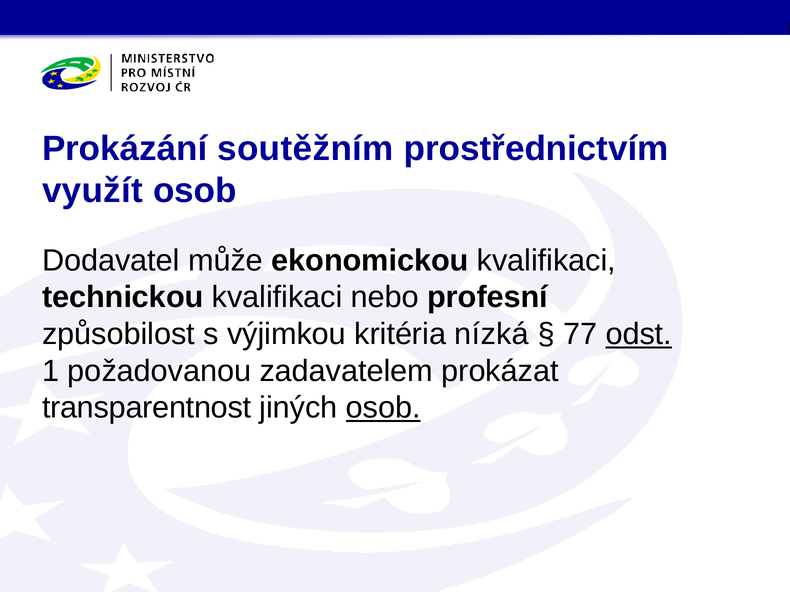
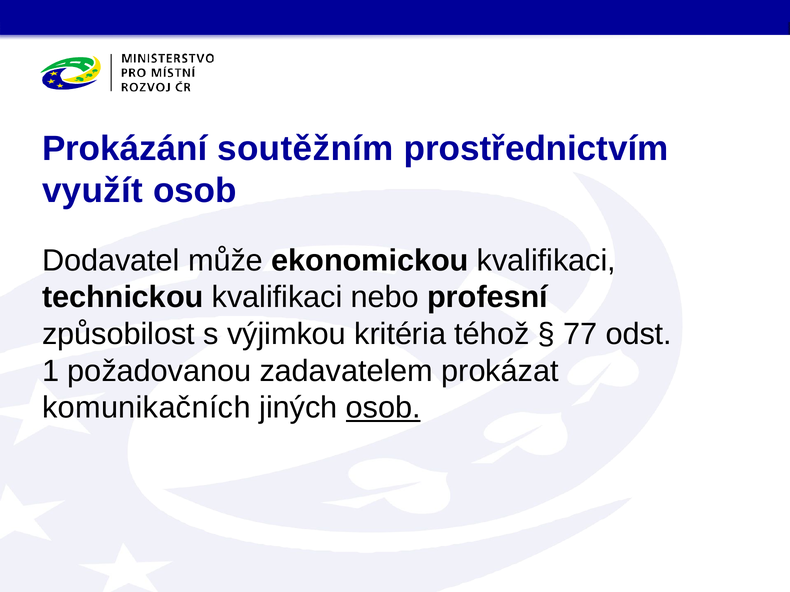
nízká: nízká -> téhož
odst underline: present -> none
transparentnost: transparentnost -> komunikačních
